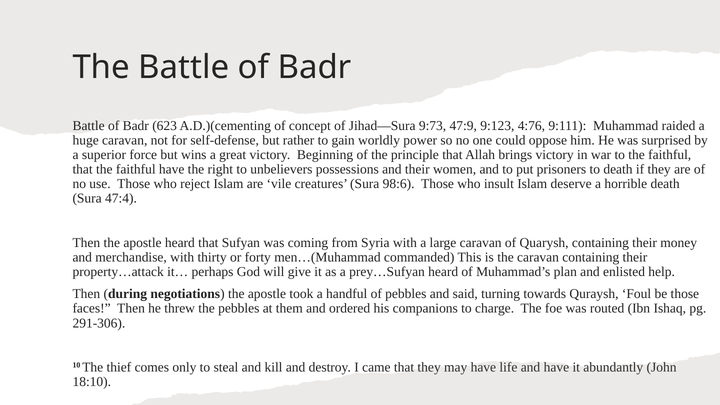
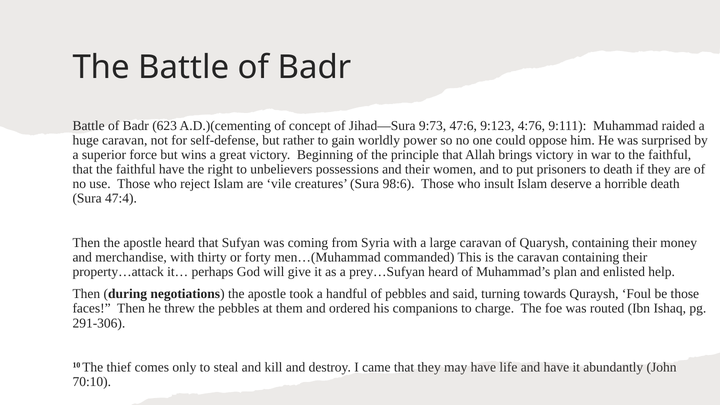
47:9: 47:9 -> 47:6
18:10: 18:10 -> 70:10
